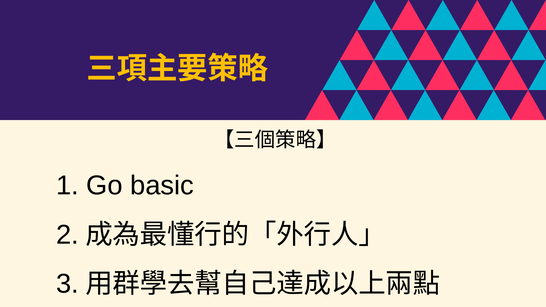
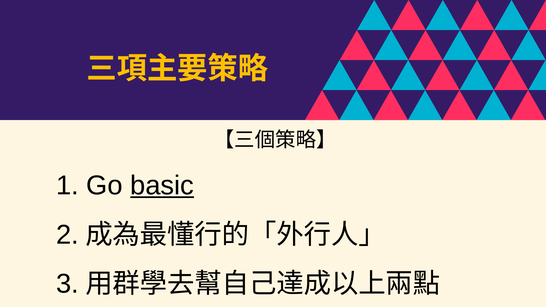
basic underline: none -> present
